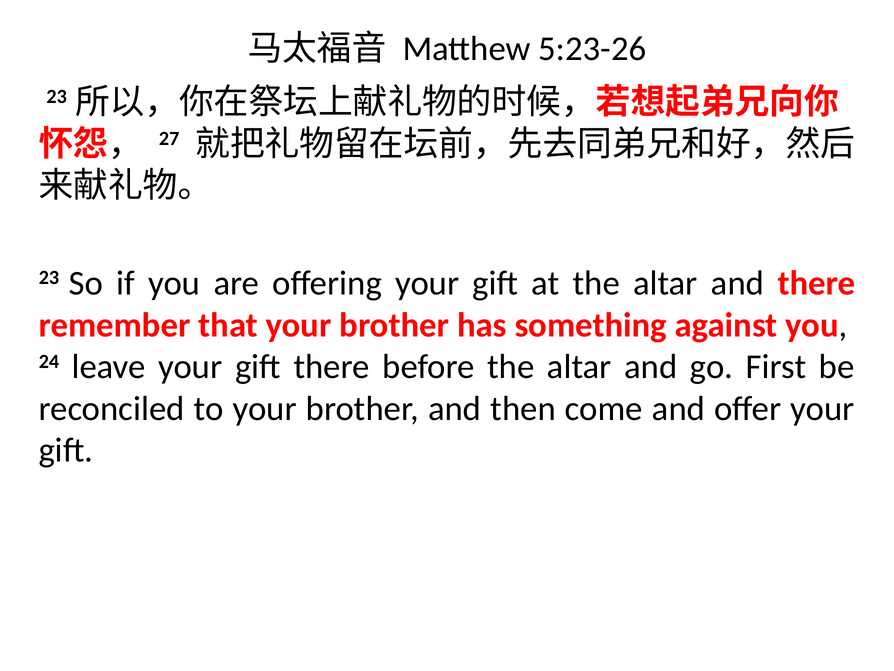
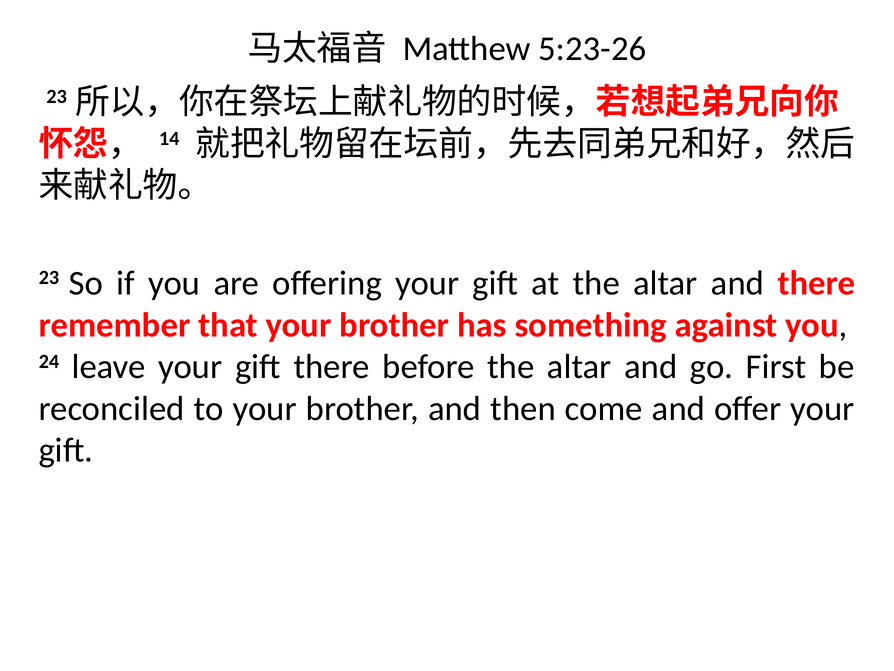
27: 27 -> 14
